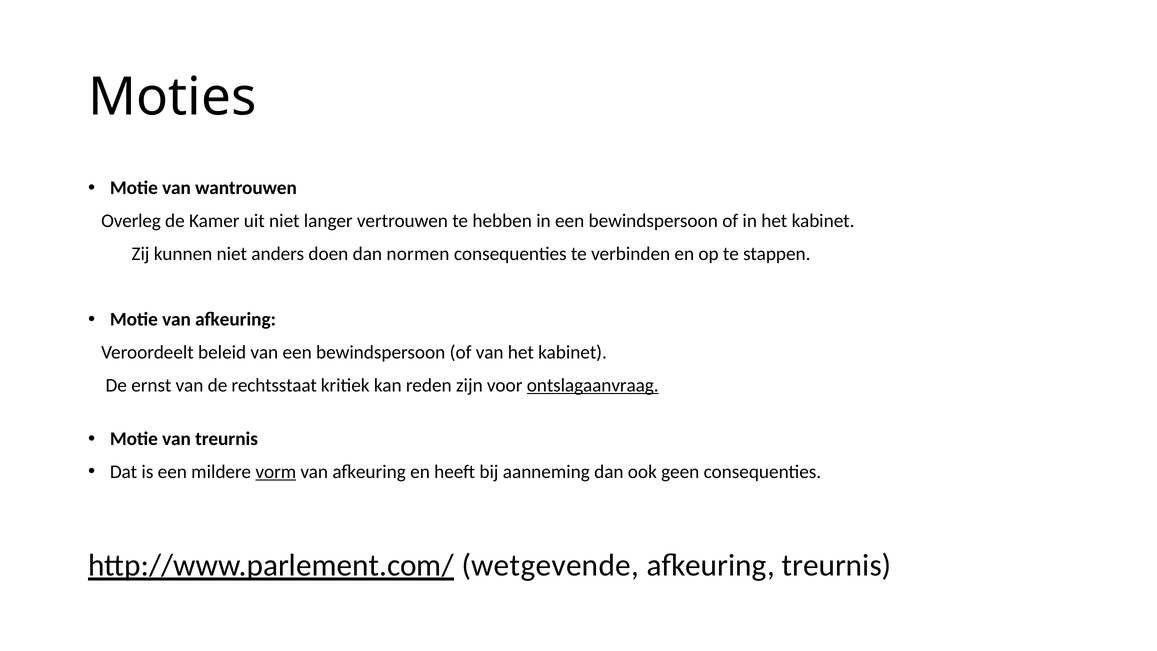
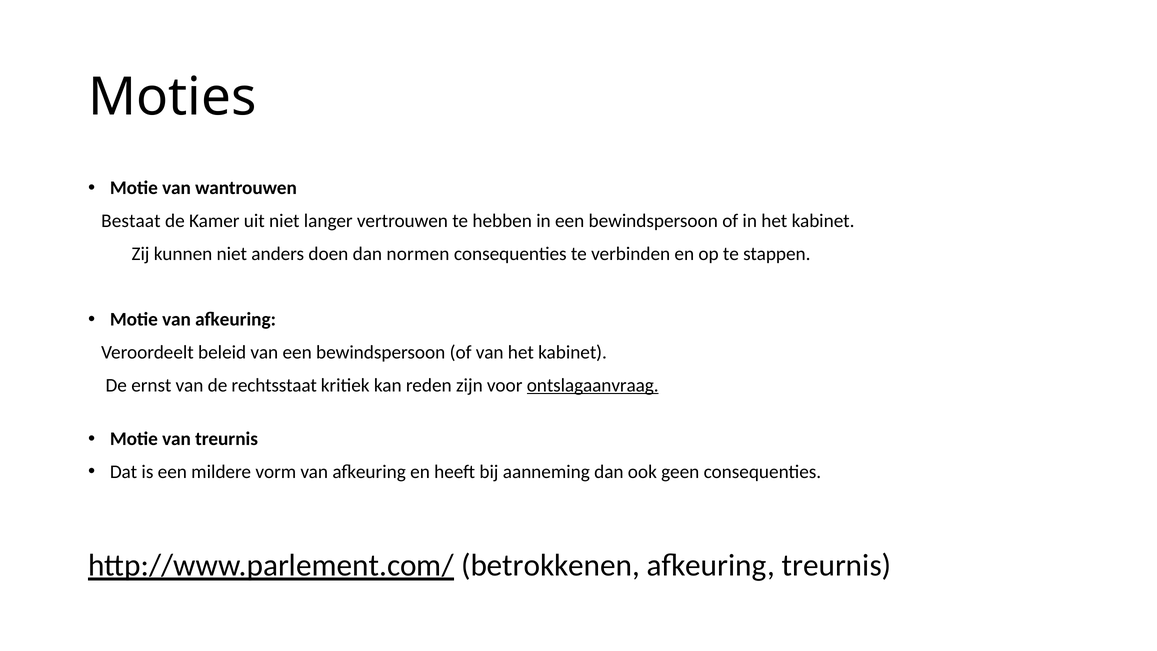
Overleg: Overleg -> Bestaat
vorm underline: present -> none
wetgevende: wetgevende -> betrokkenen
